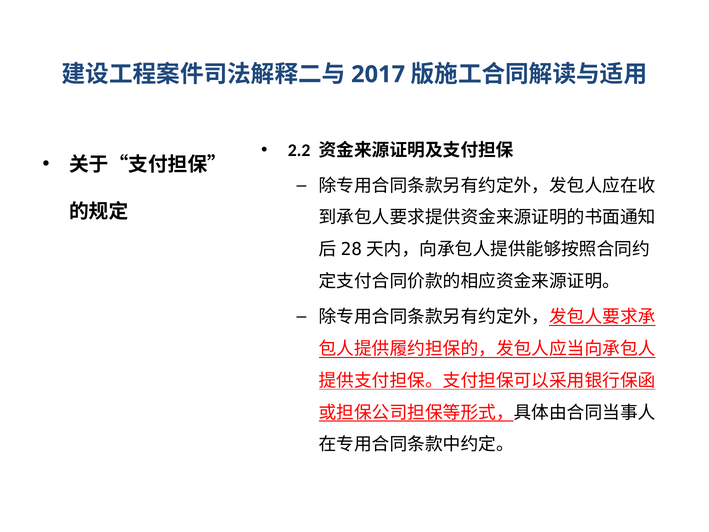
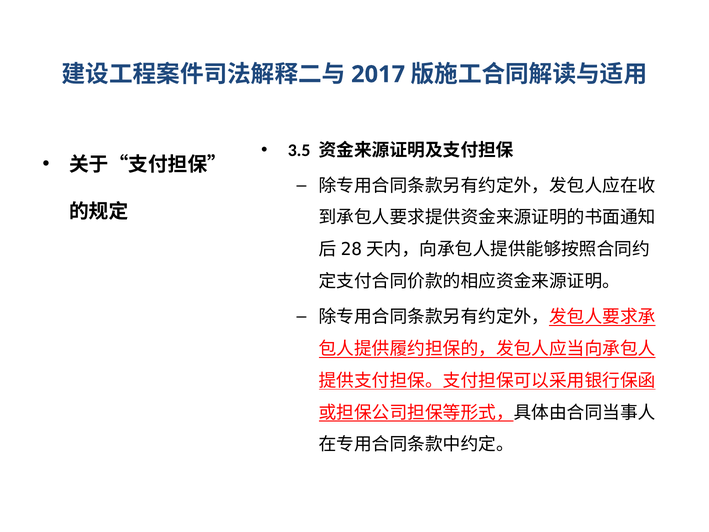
2.2: 2.2 -> 3.5
